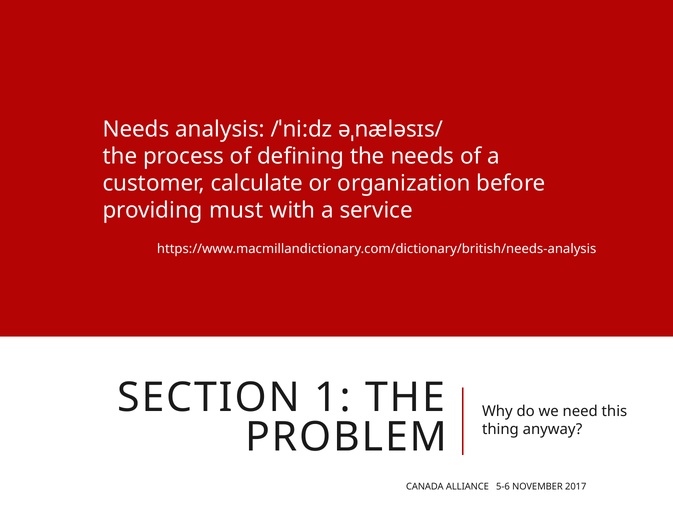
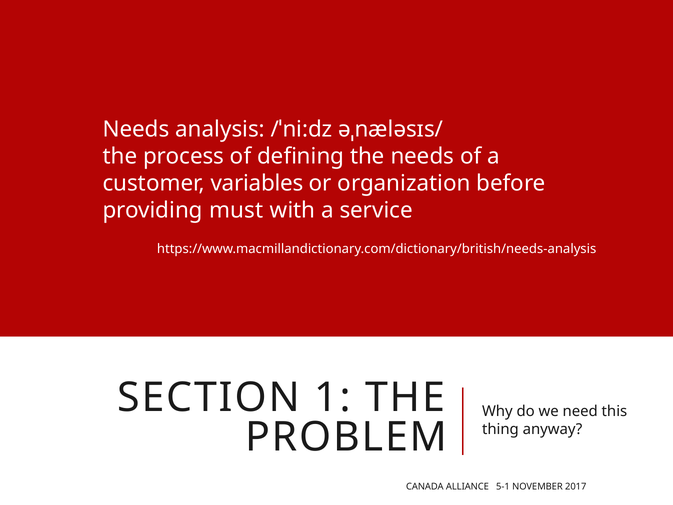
calculate: calculate -> variables
5-6: 5-6 -> 5-1
